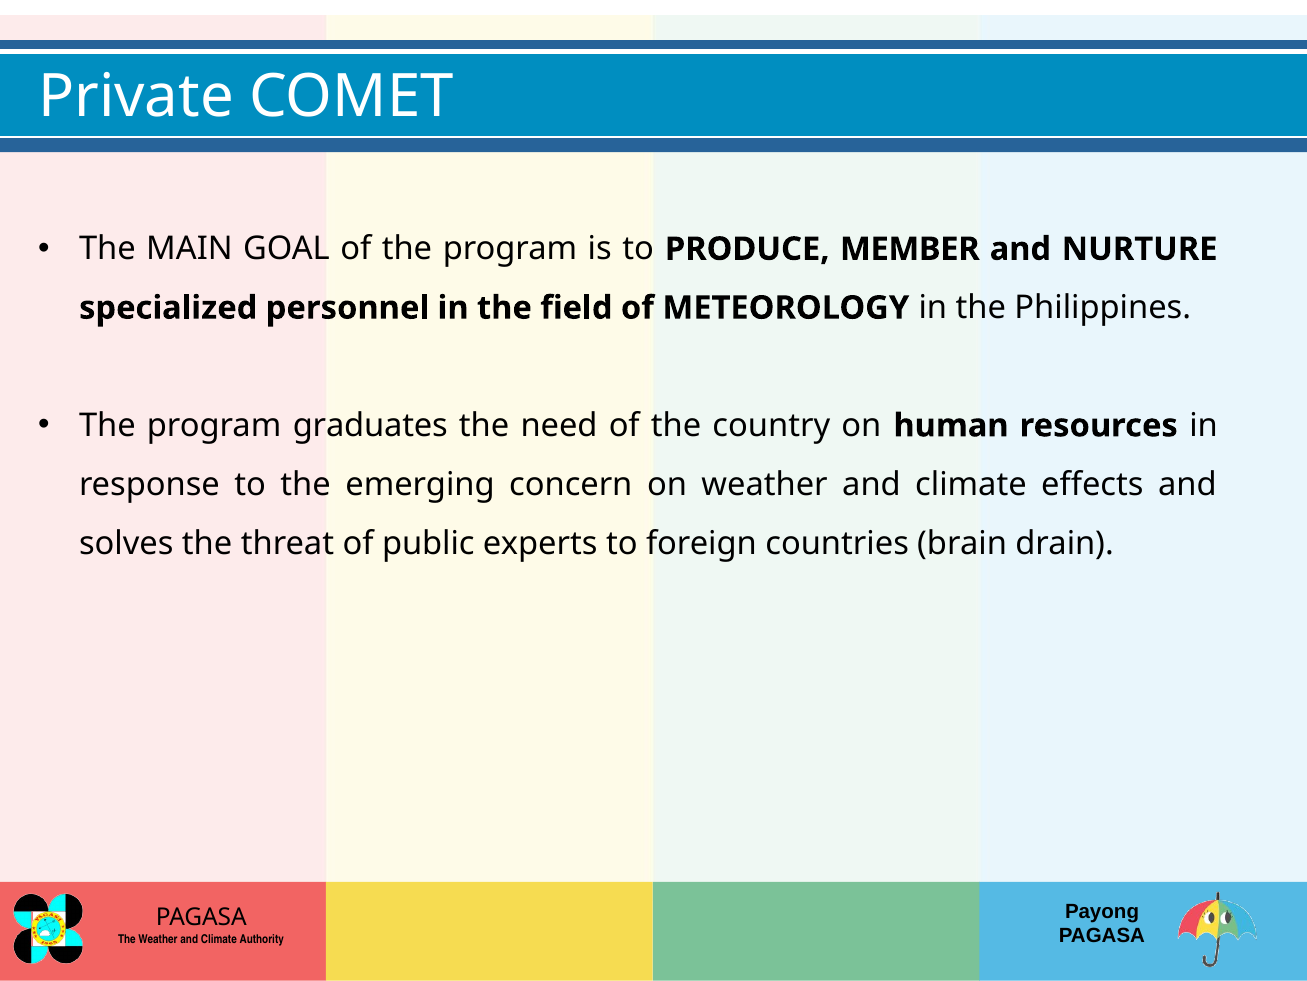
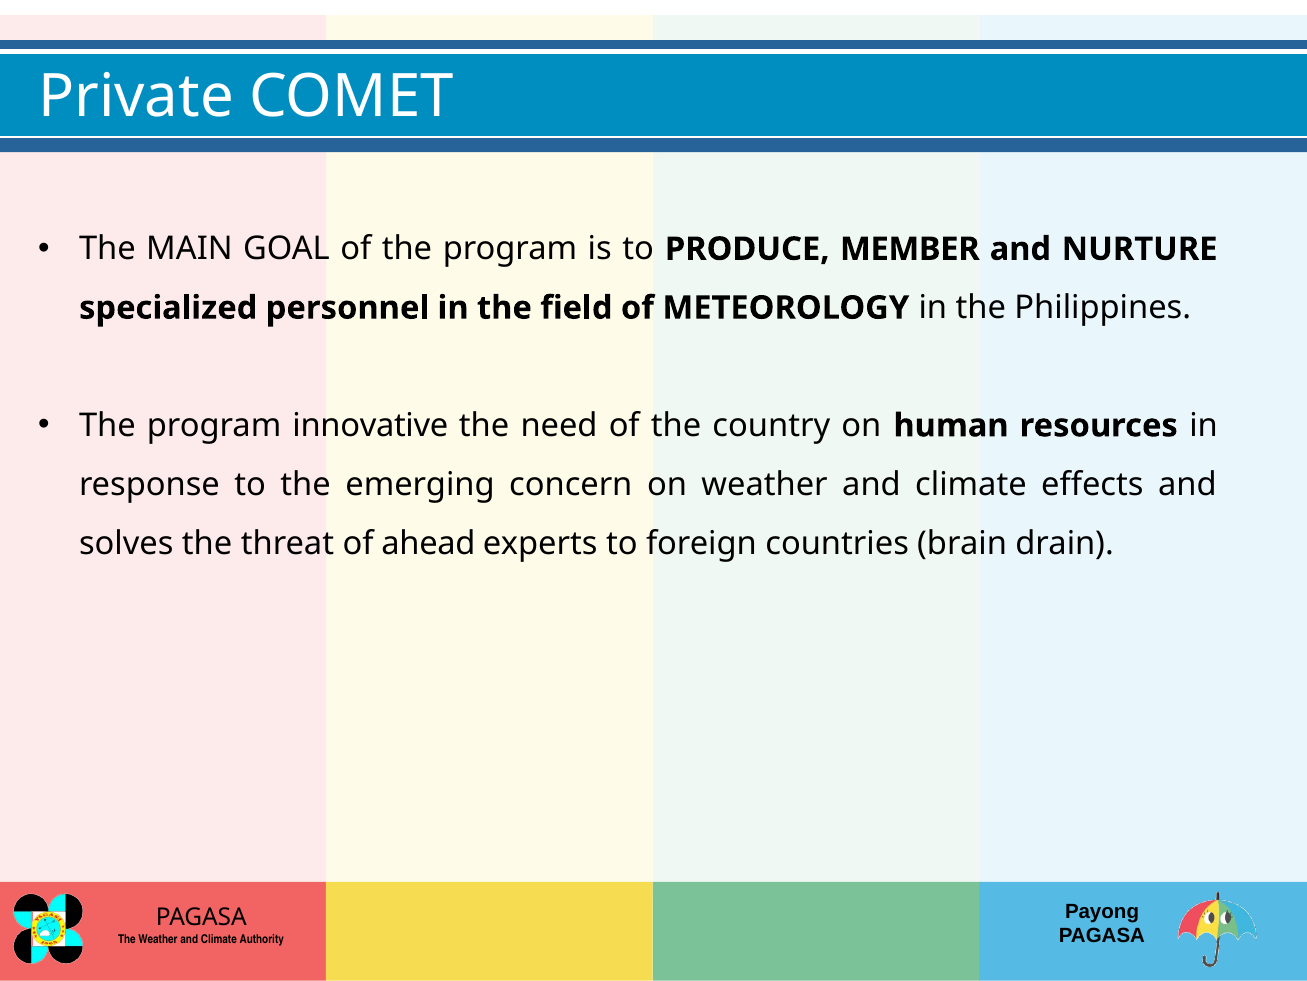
graduates: graduates -> innovative
public: public -> ahead
